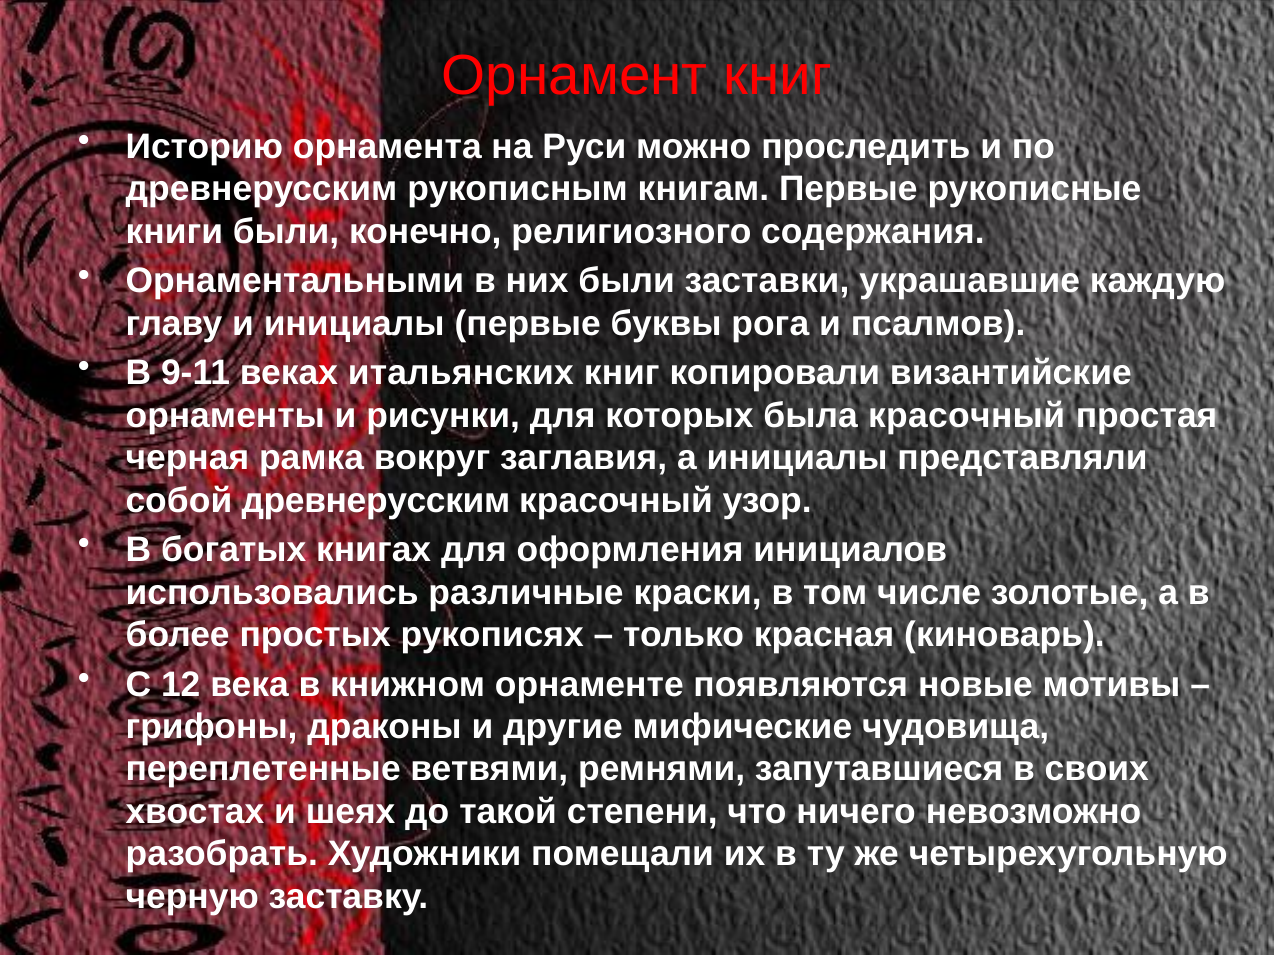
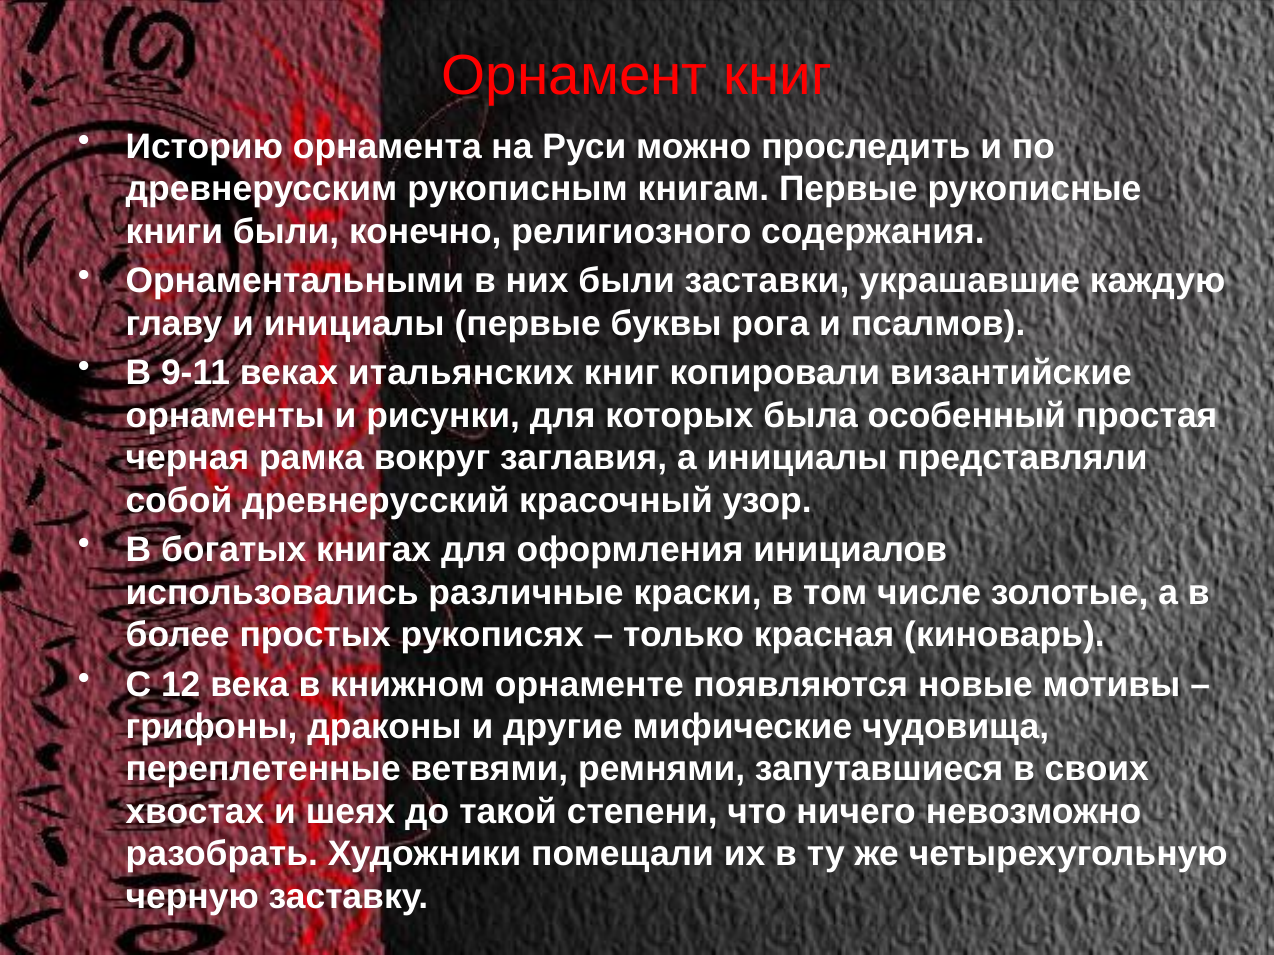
была красочный: красочный -> особенный
собой древнерусским: древнерусским -> древнерусский
